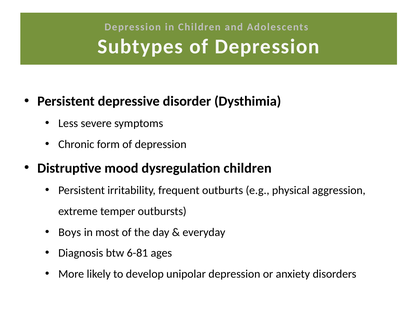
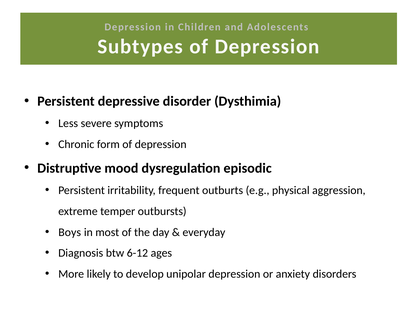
dysregulation children: children -> episodic
6-81: 6-81 -> 6-12
